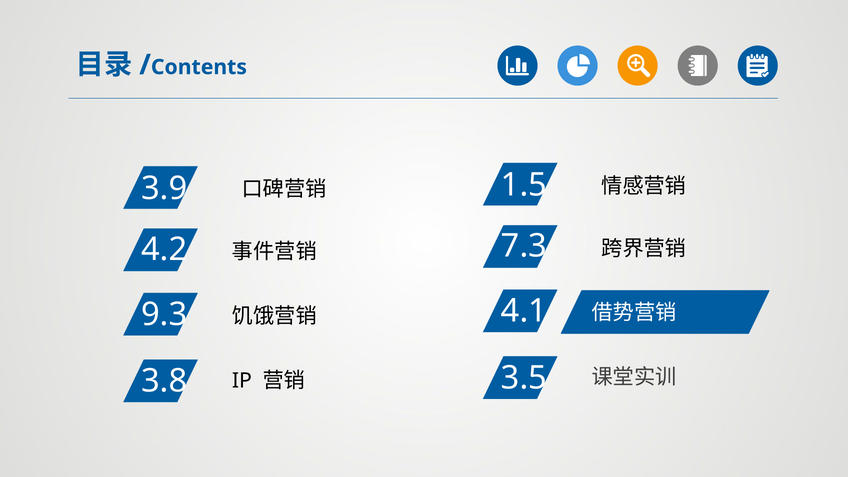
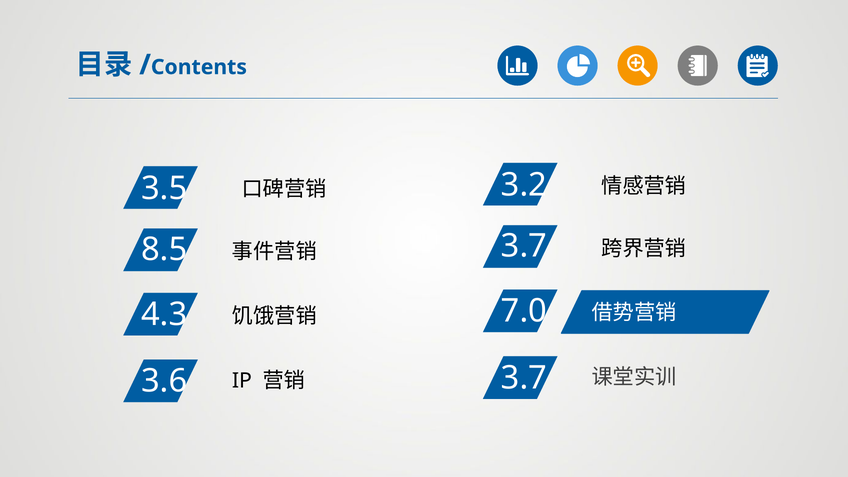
1.5: 1.5 -> 3.2
3.9: 3.9 -> 3.5
7.3 at (524, 246): 7.3 -> 3.7
4.2: 4.2 -> 8.5
4.1: 4.1 -> 7.0
9.3: 9.3 -> 4.3
3.5 at (524, 378): 3.5 -> 3.7
3.8: 3.8 -> 3.6
